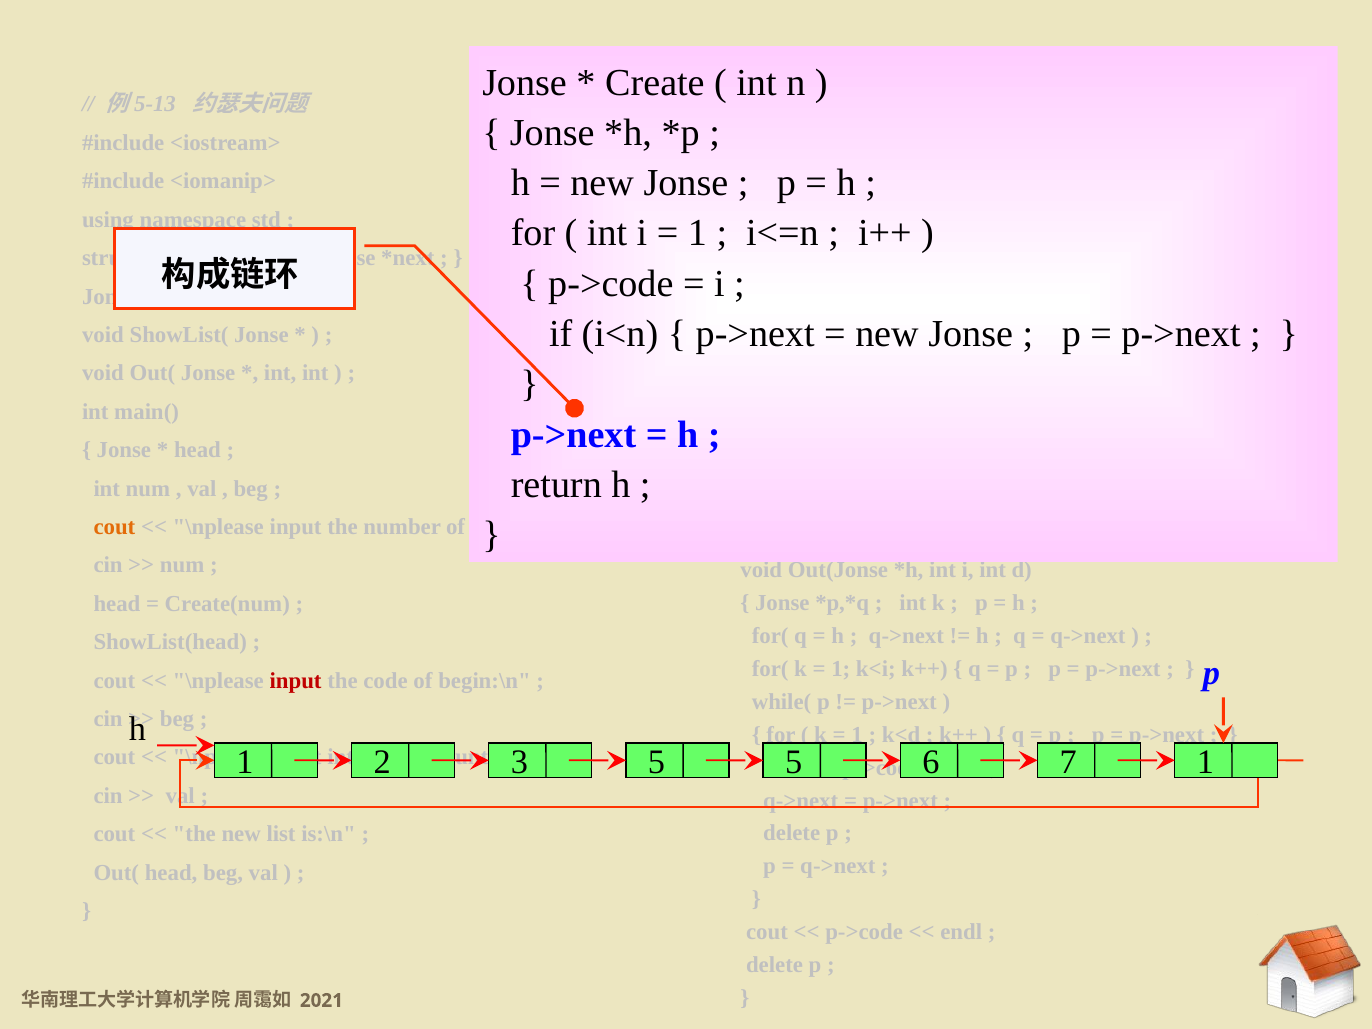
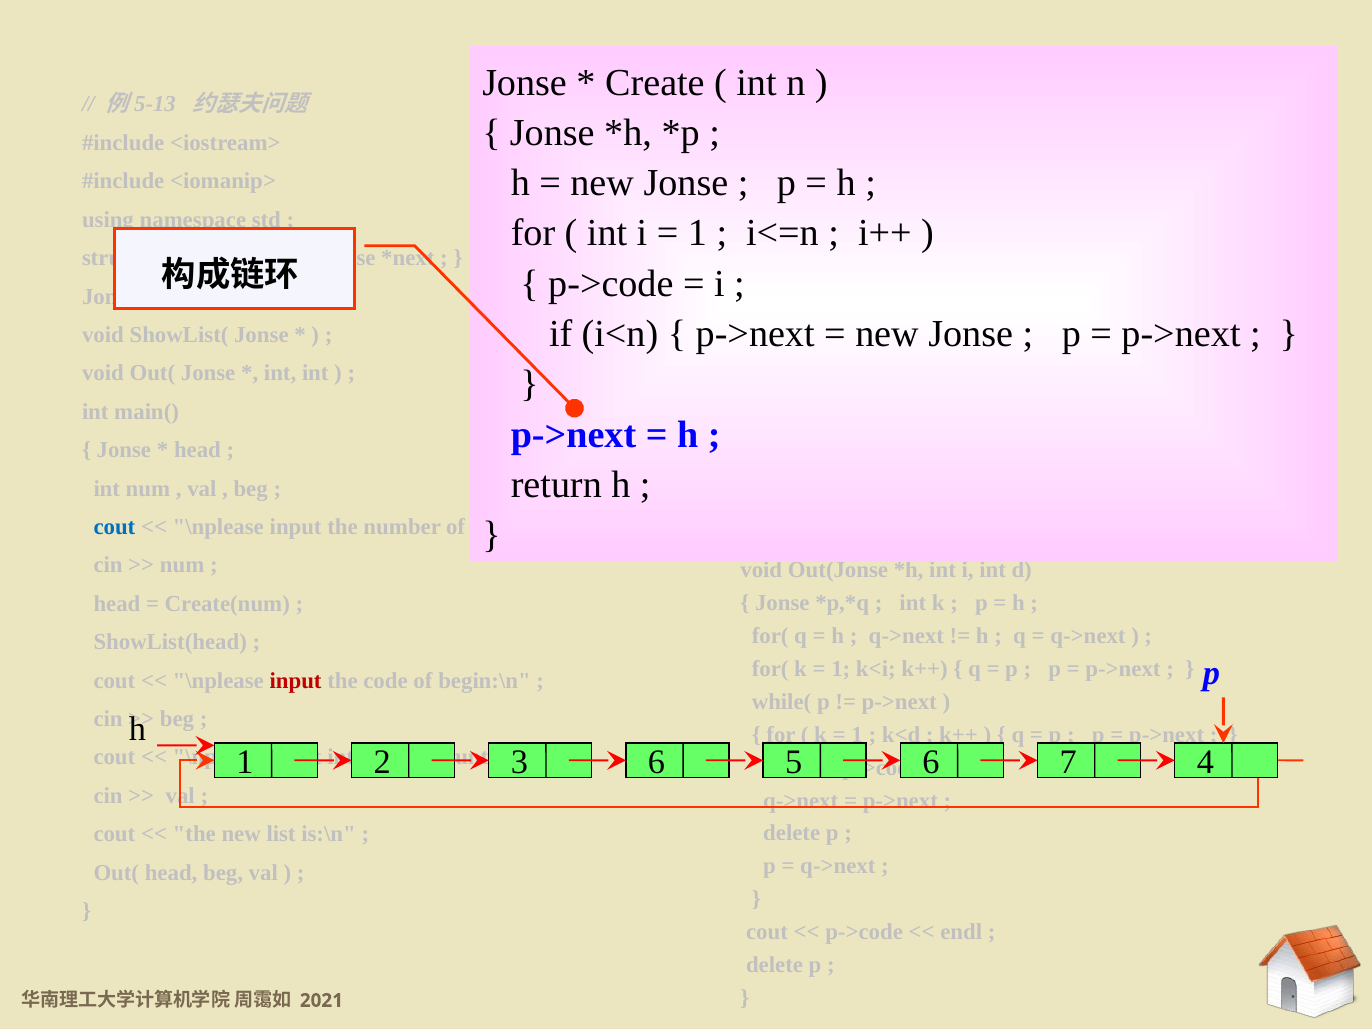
cout at (114, 527) colour: orange -> blue
5 at (657, 763): 5 -> 6
7 1: 1 -> 4
